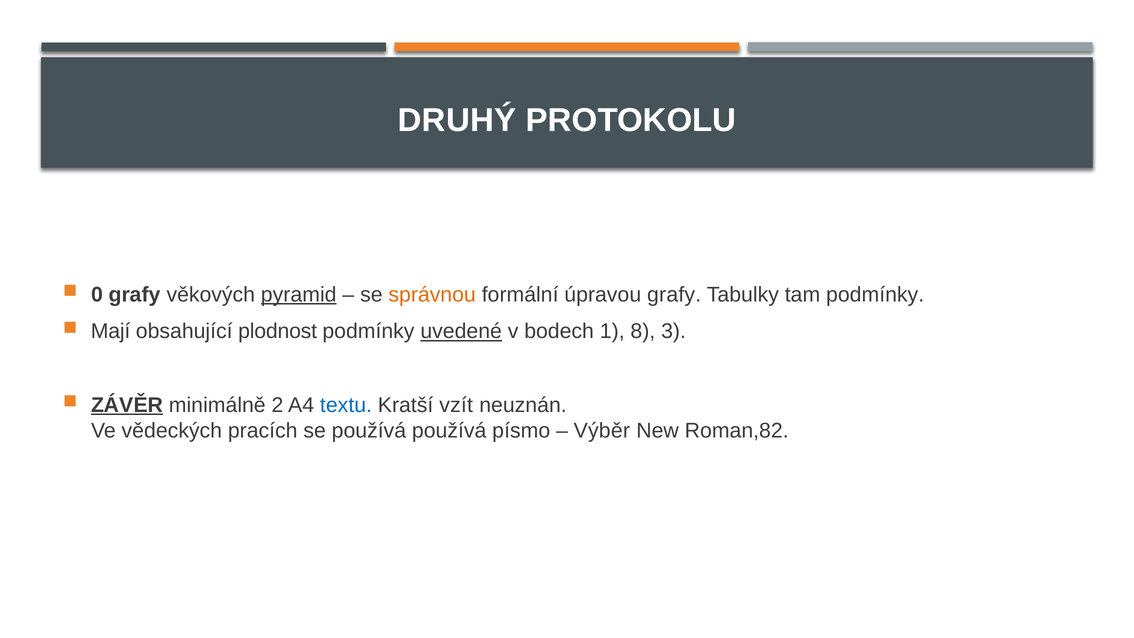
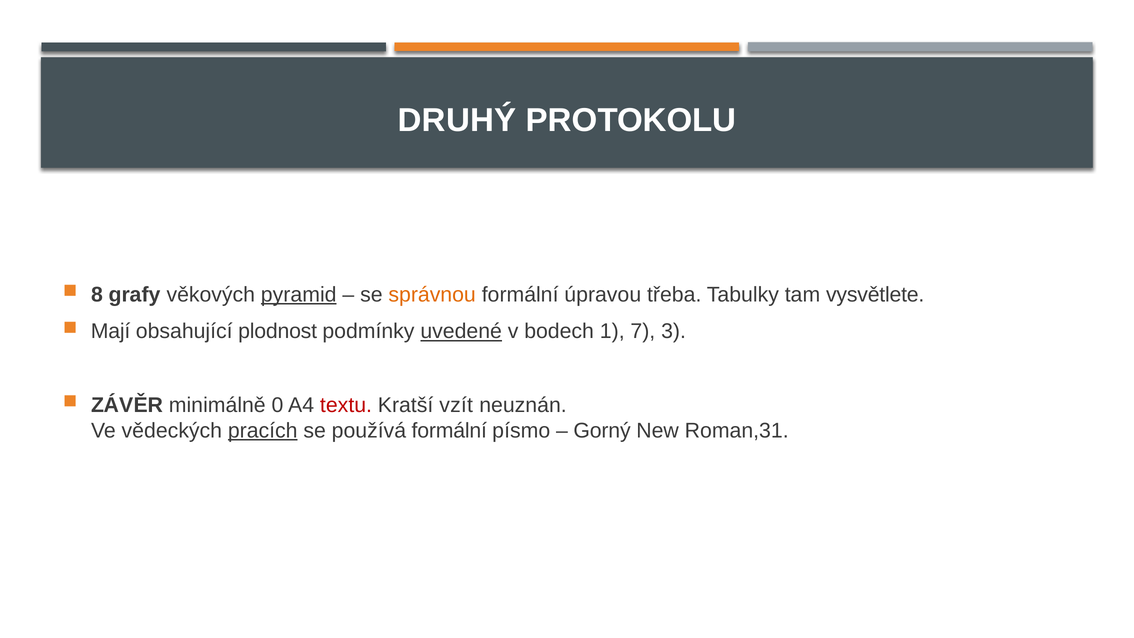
0: 0 -> 8
úpravou grafy: grafy -> třeba
tam podmínky: podmínky -> vysvětlete
8: 8 -> 7
ZÁVĚR underline: present -> none
2: 2 -> 0
textu colour: blue -> red
pracích underline: none -> present
používá používá: používá -> formální
Výběr: Výběr -> Gorný
Roman,82: Roman,82 -> Roman,31
